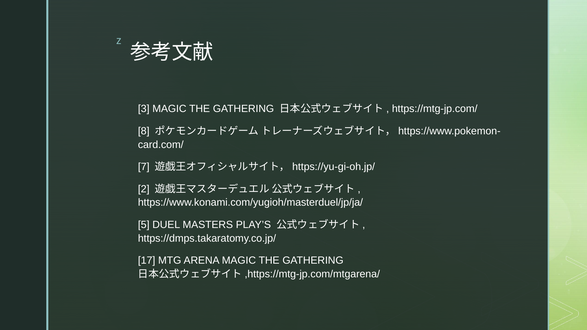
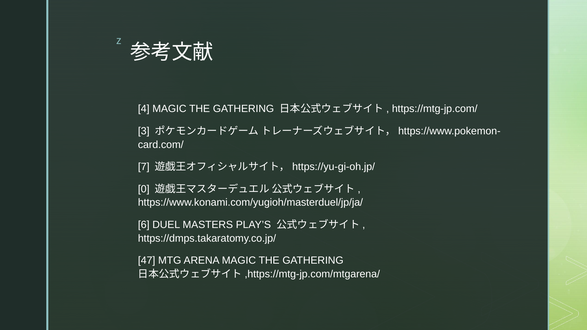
3: 3 -> 4
8: 8 -> 3
2: 2 -> 0
5: 5 -> 6
17: 17 -> 47
